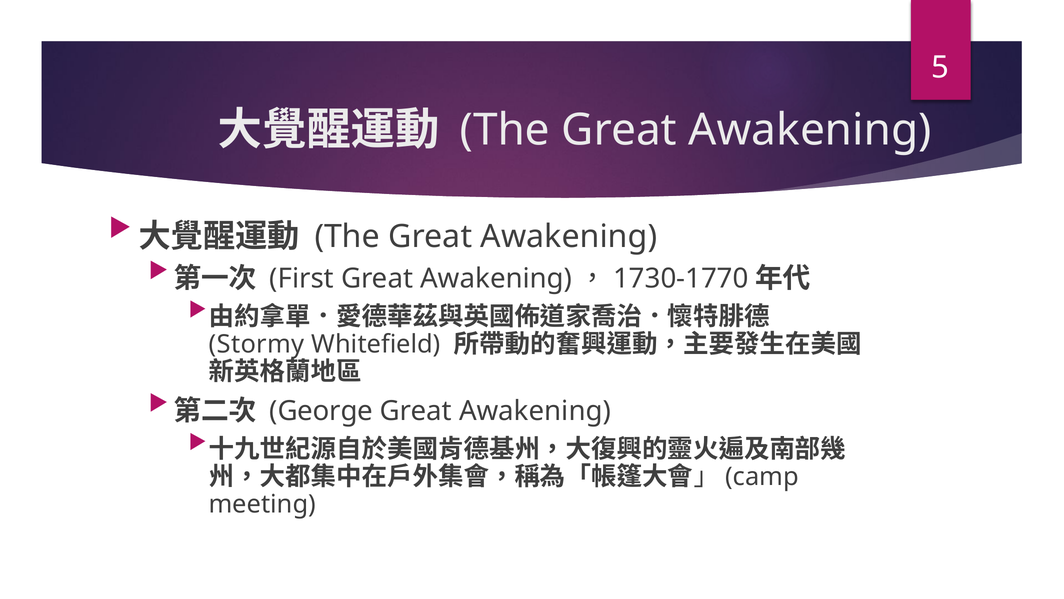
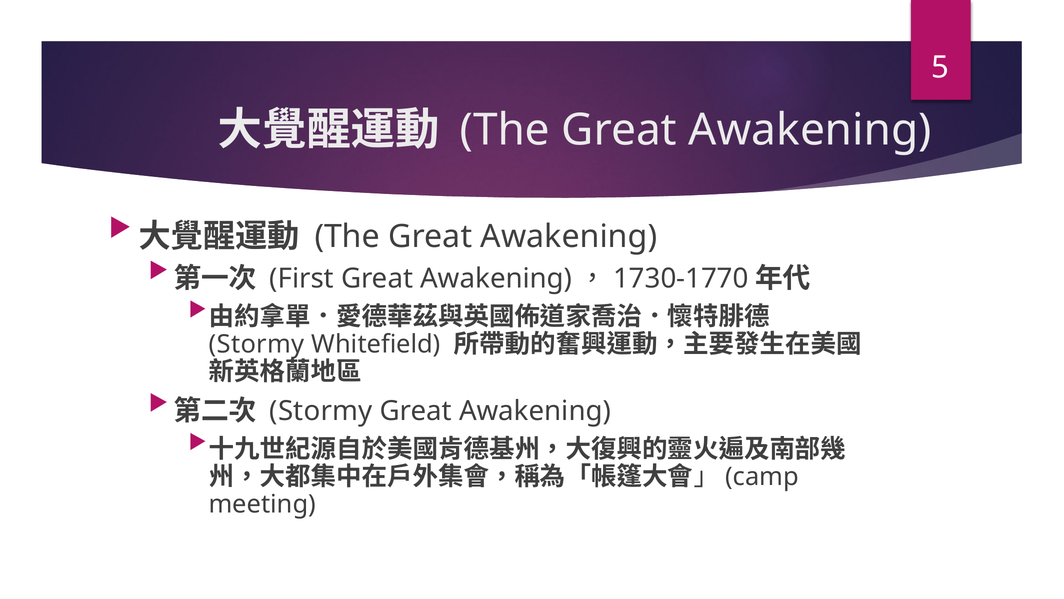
George at (321, 411): George -> Stormy
